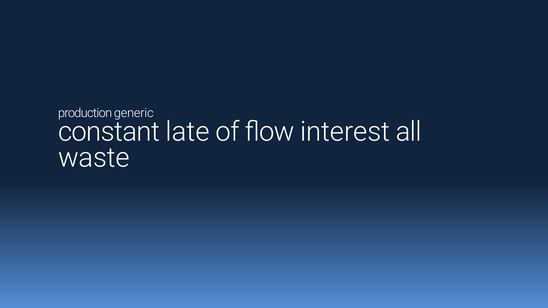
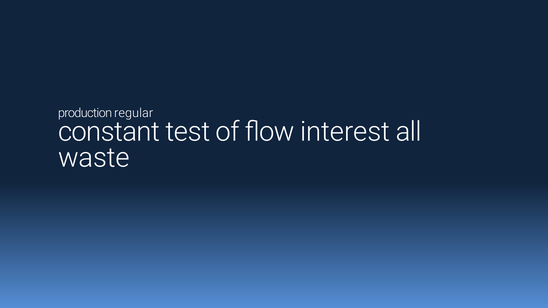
generic: generic -> regular
late: late -> test
